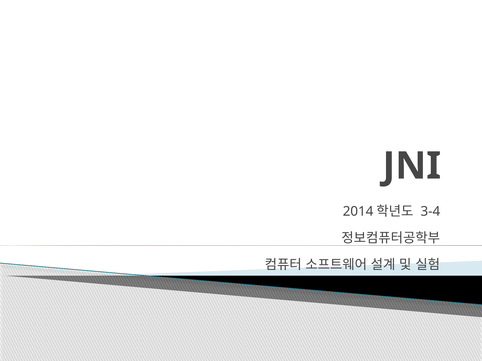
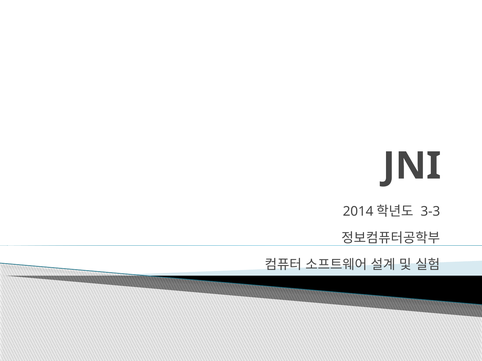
3-4: 3-4 -> 3-3
